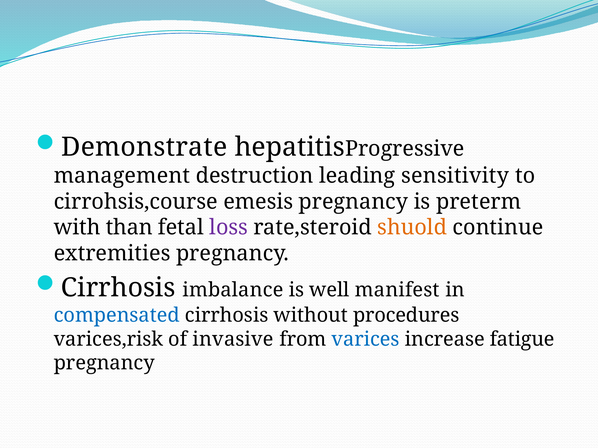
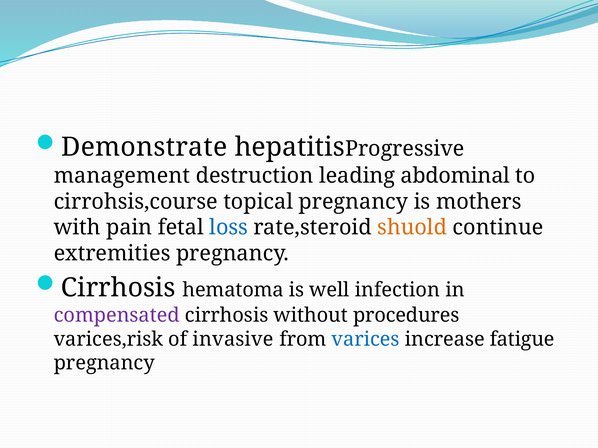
sensitivity: sensitivity -> abdominal
emesis: emesis -> topical
preterm: preterm -> mothers
than: than -> pain
loss colour: purple -> blue
imbalance: imbalance -> hematoma
manifest: manifest -> infection
compensated colour: blue -> purple
